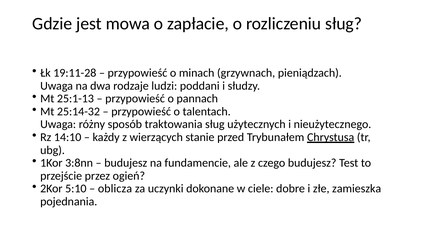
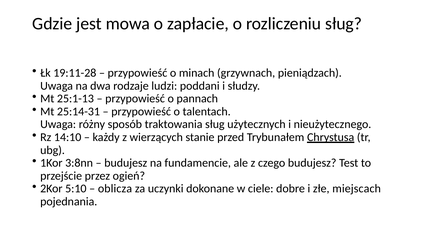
25:14-32: 25:14-32 -> 25:14-31
zamieszka: zamieszka -> miejscach
